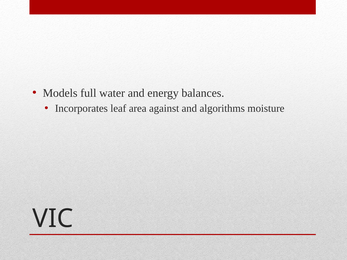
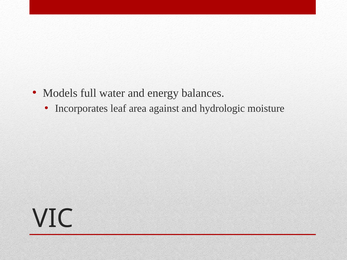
algorithms: algorithms -> hydrologic
